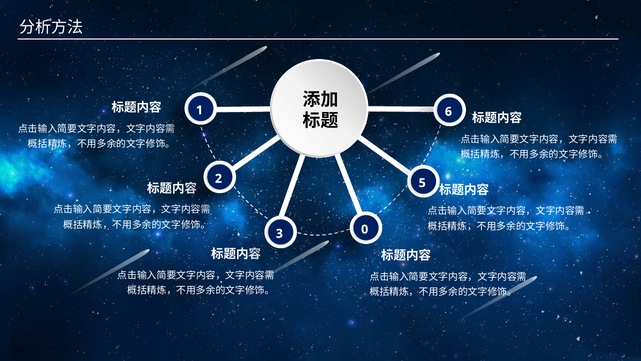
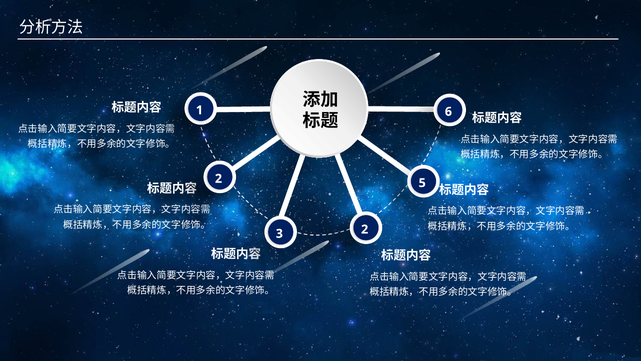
3 0: 0 -> 2
